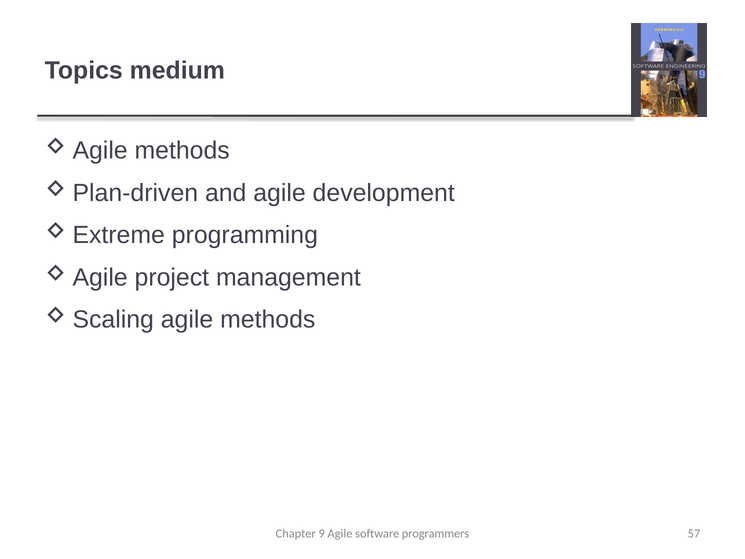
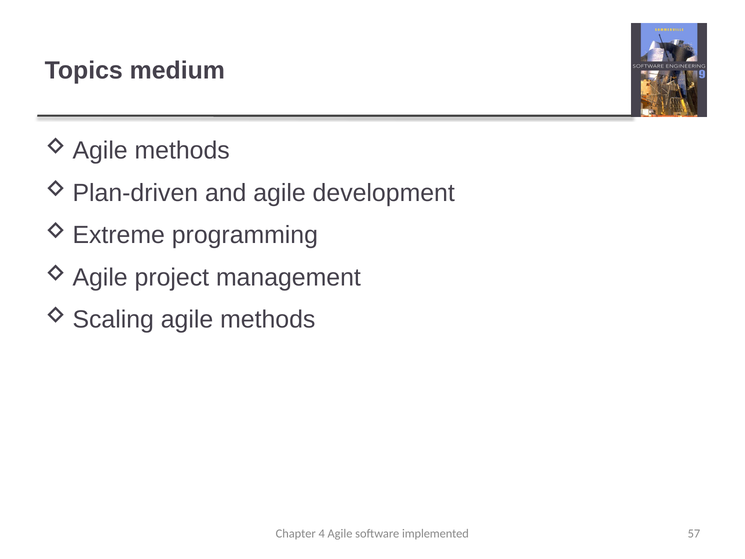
9: 9 -> 4
programmers: programmers -> implemented
